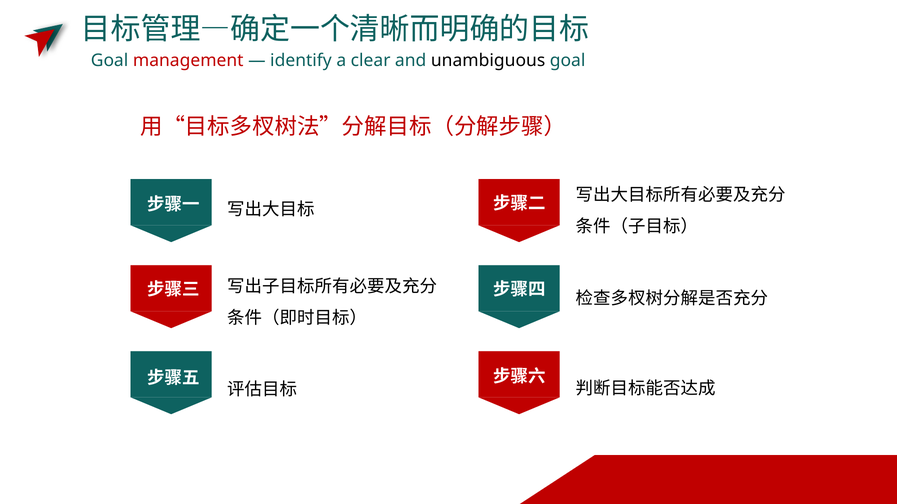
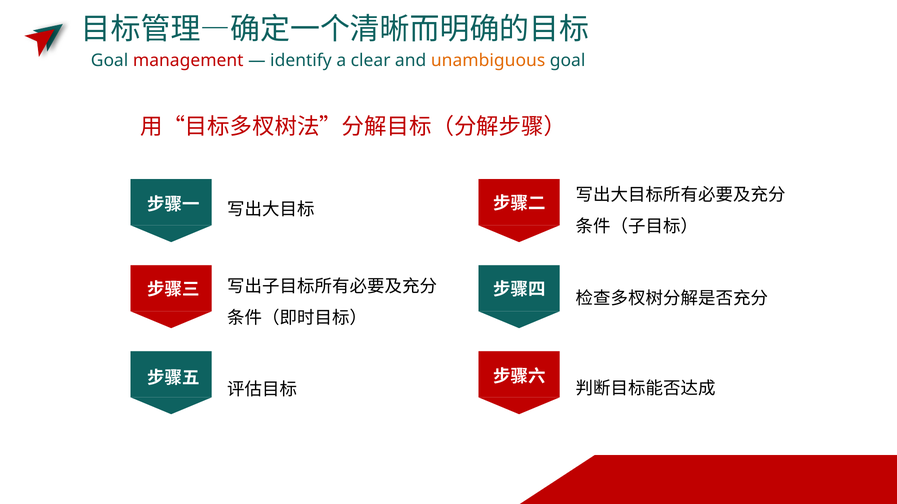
unambiguous colour: black -> orange
